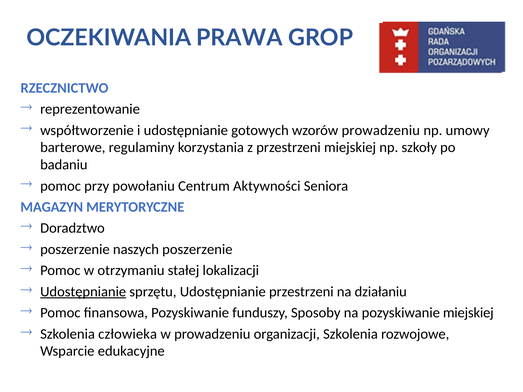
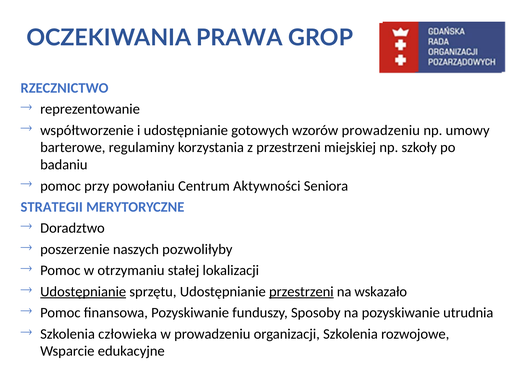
MAGAZYN: MAGAZYN -> STRATEGII
naszych poszerzenie: poszerzenie -> pozwoliłyby
przestrzeni at (301, 292) underline: none -> present
działaniu: działaniu -> wskazało
pozyskiwanie miejskiej: miejskiej -> utrudnia
